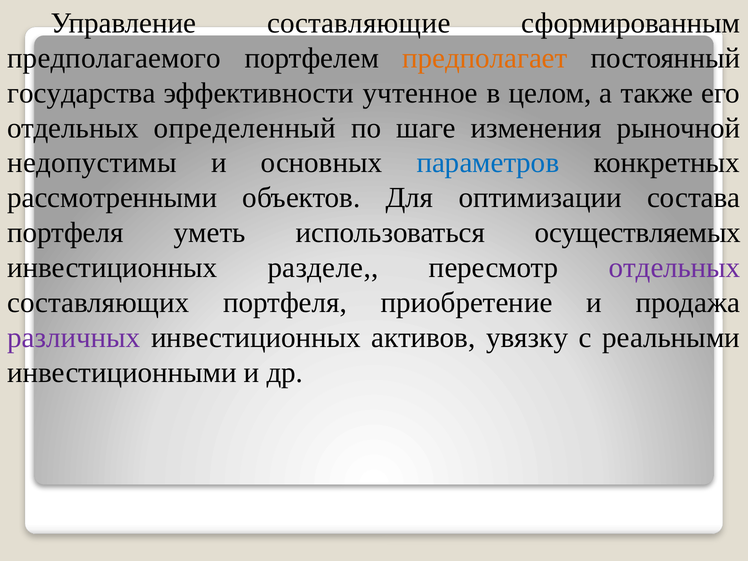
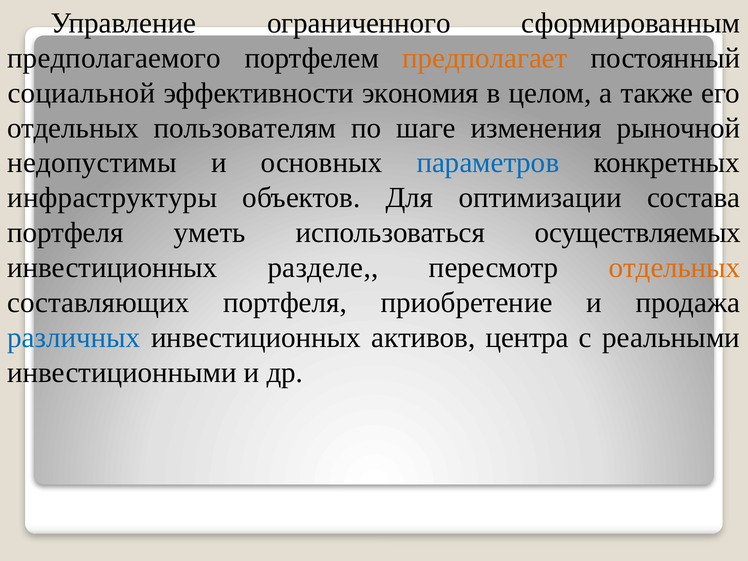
составляющие: составляющие -> ограниченного
государства: государства -> социальной
учтенное: учтенное -> экономия
определенный: определенный -> пользователям
рассмотренными: рассмотренными -> инфраструктуры
отдельных at (675, 268) colour: purple -> orange
различных colour: purple -> blue
увязку: увязку -> центра
